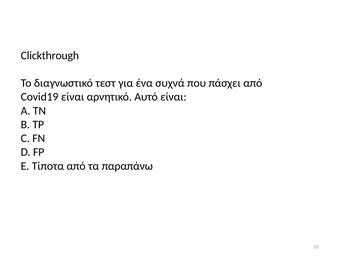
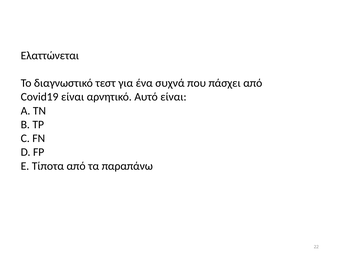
Clickthrough: Clickthrough -> Ελαττώνεται
